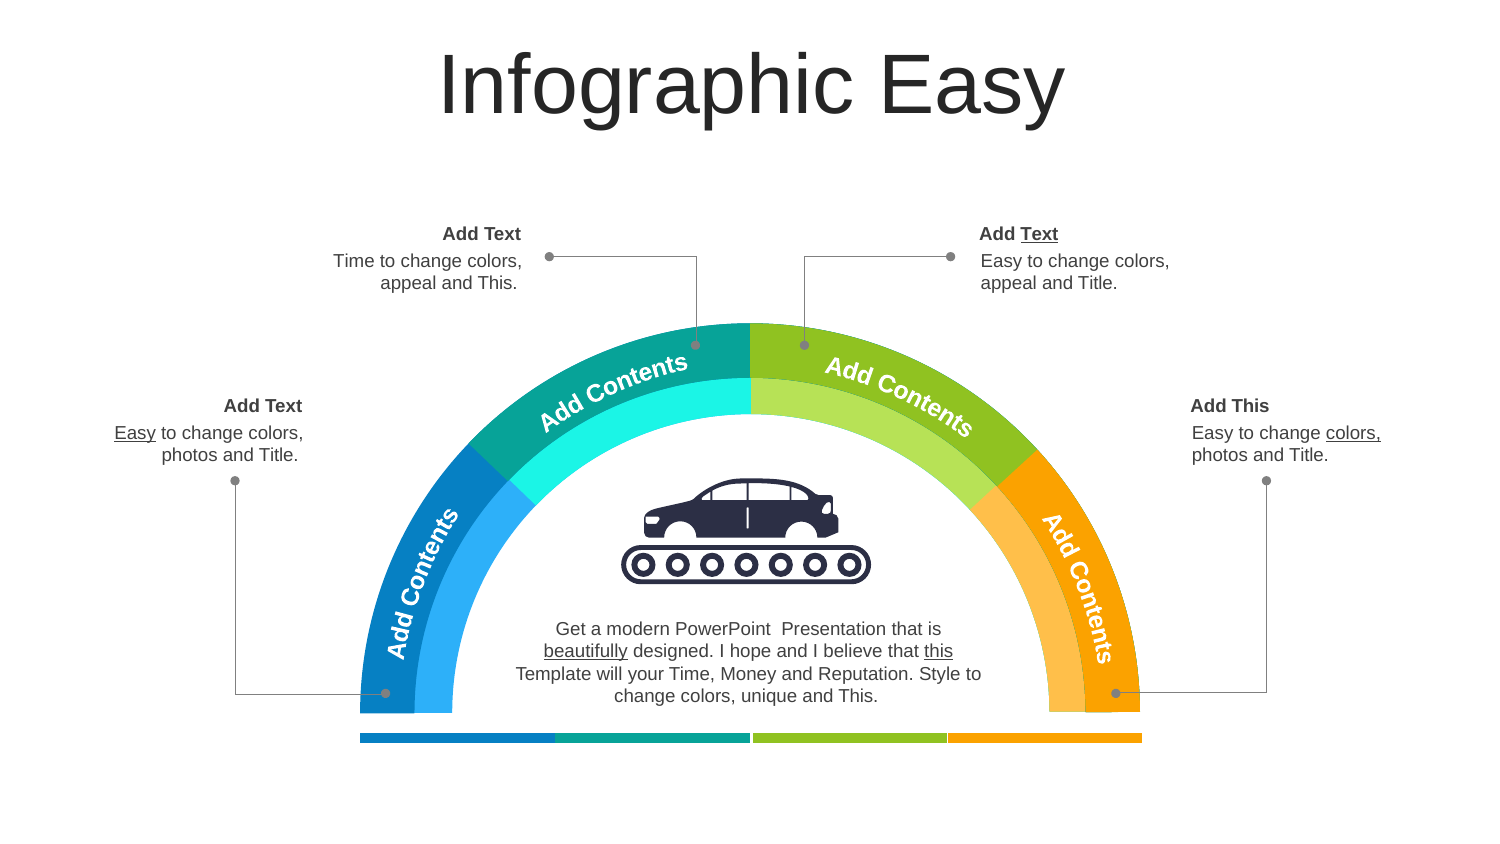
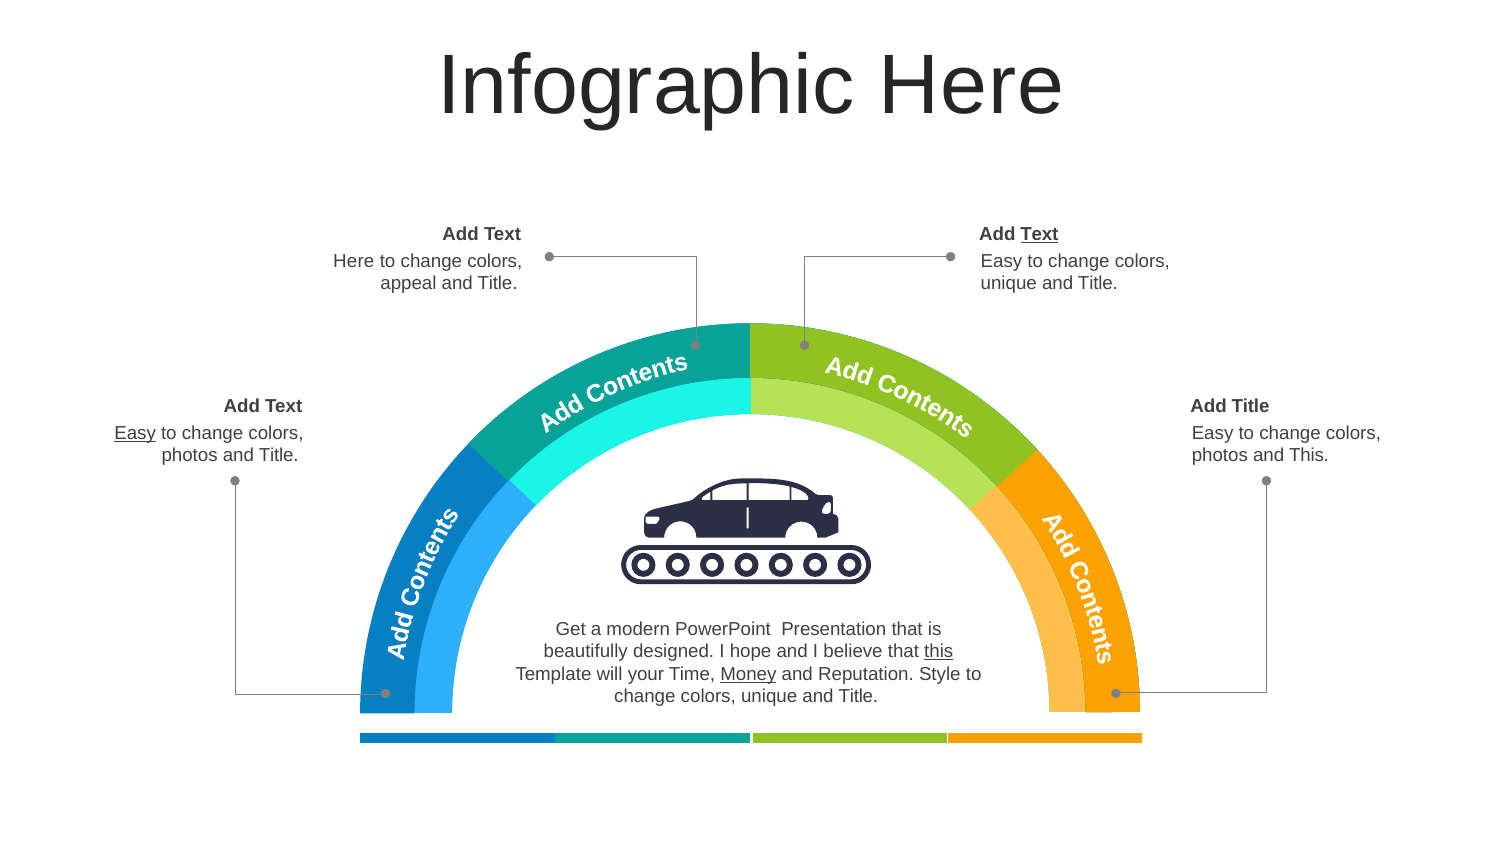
Infographic Easy: Easy -> Here
Time at (354, 261): Time -> Here
This at (498, 284): This -> Title
appeal at (1009, 284): appeal -> unique
Add This: This -> Title
colors at (1353, 433) underline: present -> none
Title at (1309, 455): Title -> This
beautifully underline: present -> none
Money underline: none -> present
This at (858, 696): This -> Title
